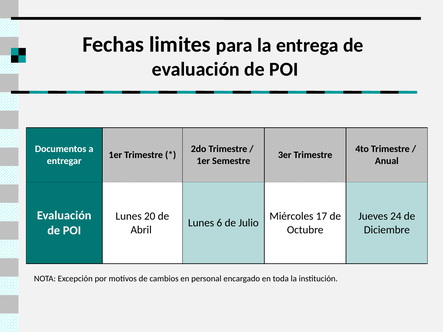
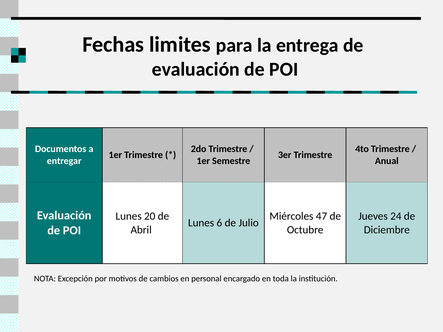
17: 17 -> 47
